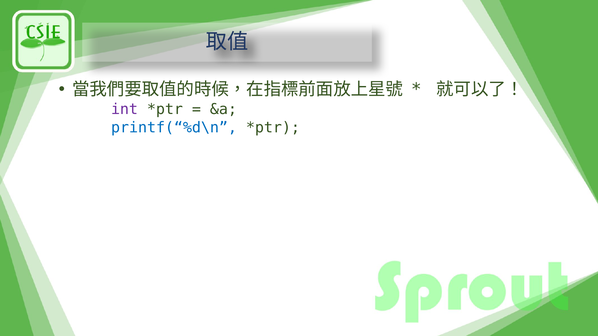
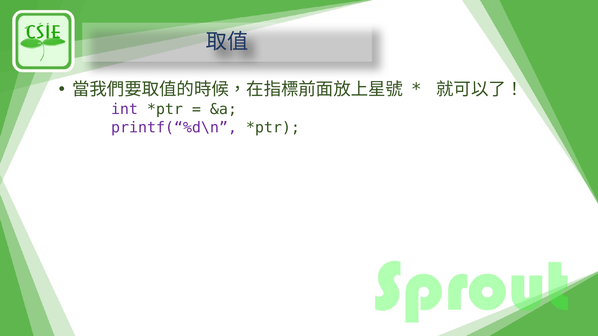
printf(“%d\n colour: blue -> purple
